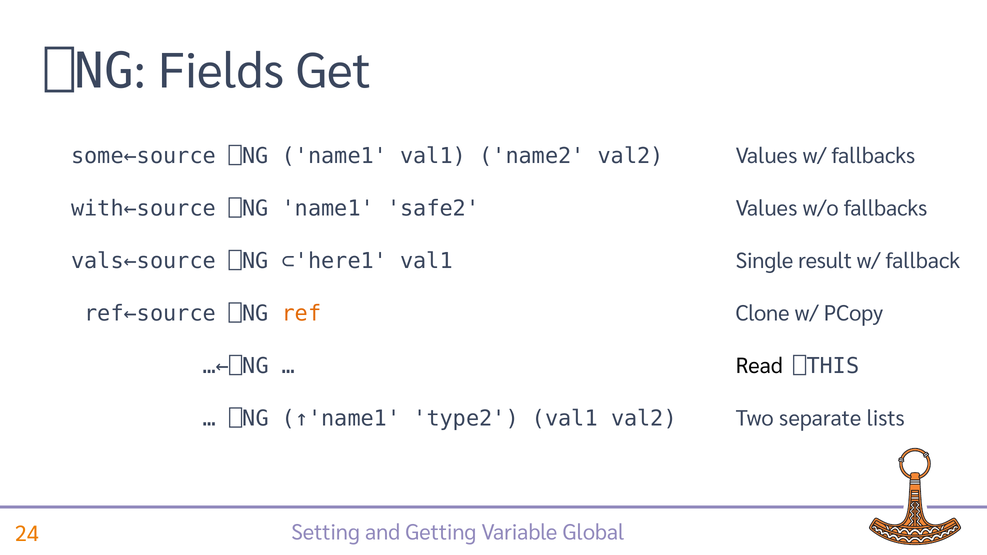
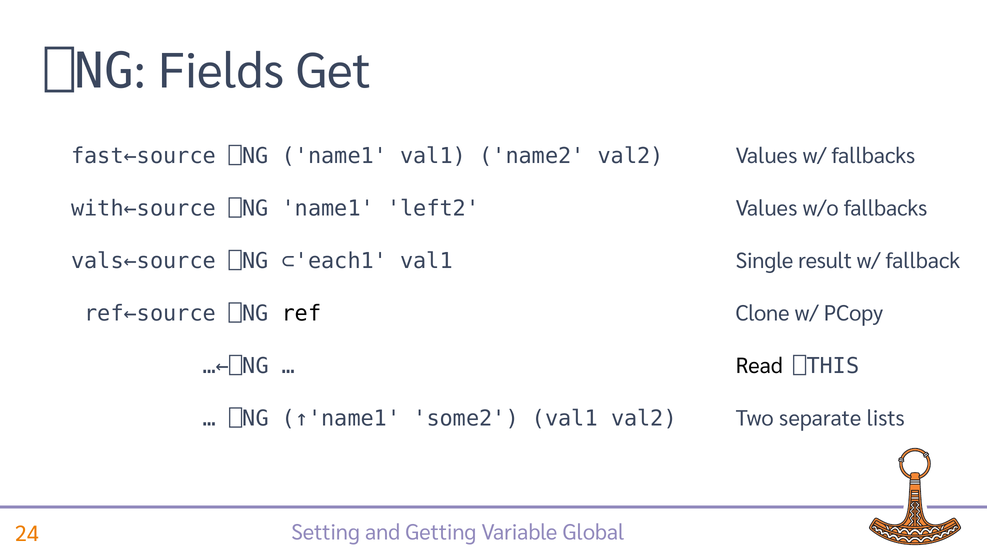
some←source: some←source -> fast←source
safe2: safe2 -> left2
⊂'here1: ⊂'here1 -> ⊂'each1
ref colour: orange -> black
type2: type2 -> some2
